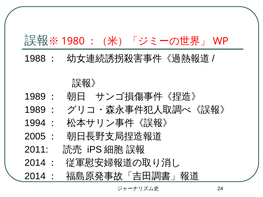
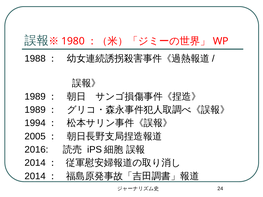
2011: 2011 -> 2016
